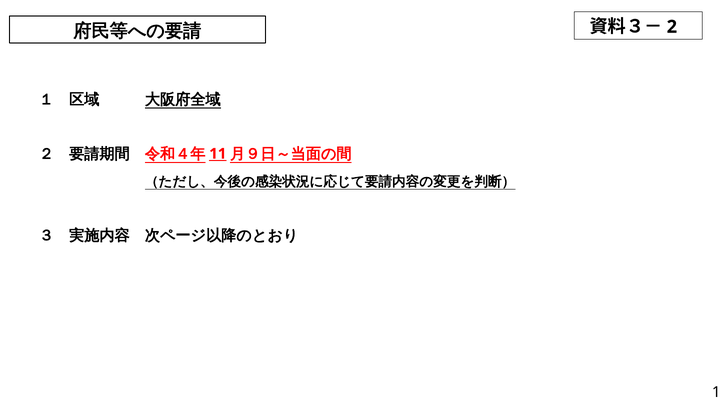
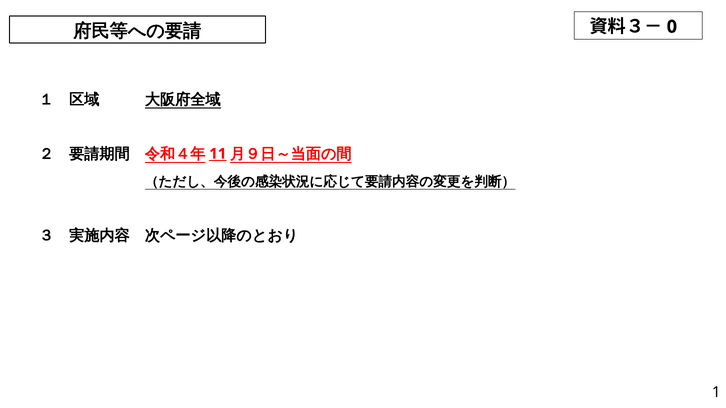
2: 2 -> 0
